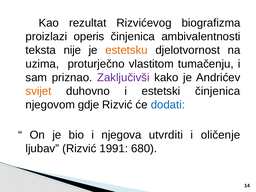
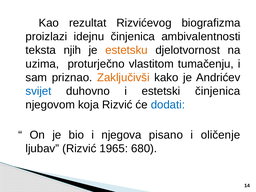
operis: operis -> idejnu
nije: nije -> njih
Zaključivši colour: purple -> orange
svijet colour: orange -> blue
gdje: gdje -> koja
utvrditi: utvrditi -> pisano
1991: 1991 -> 1965
